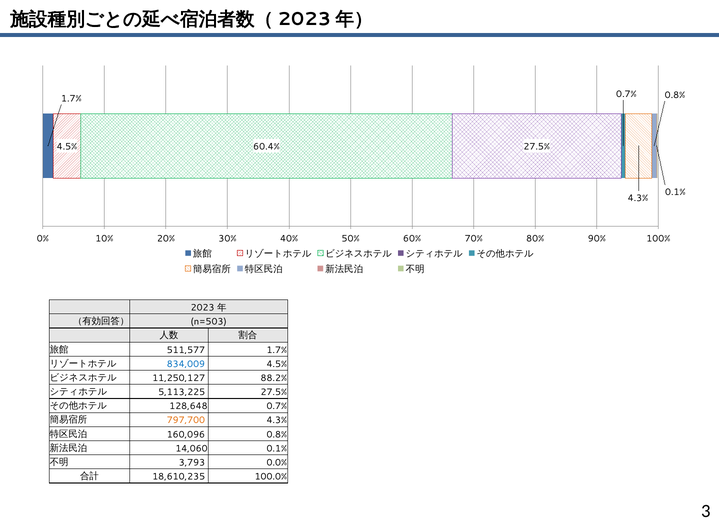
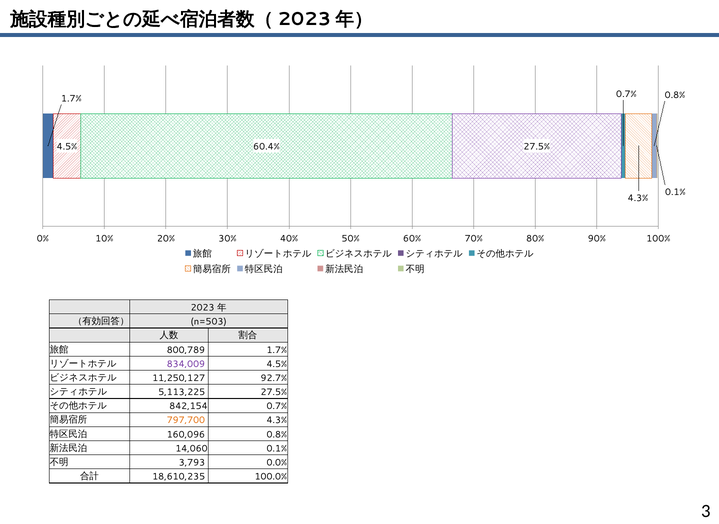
511,577: 511,577 -> 800,789
834,009 colour: blue -> purple
88.2%: 88.2% -> 92.7%
128,648: 128,648 -> 842,154
